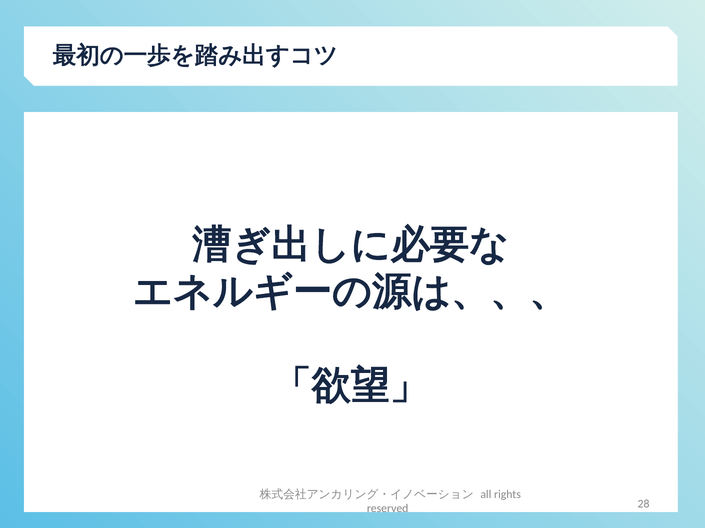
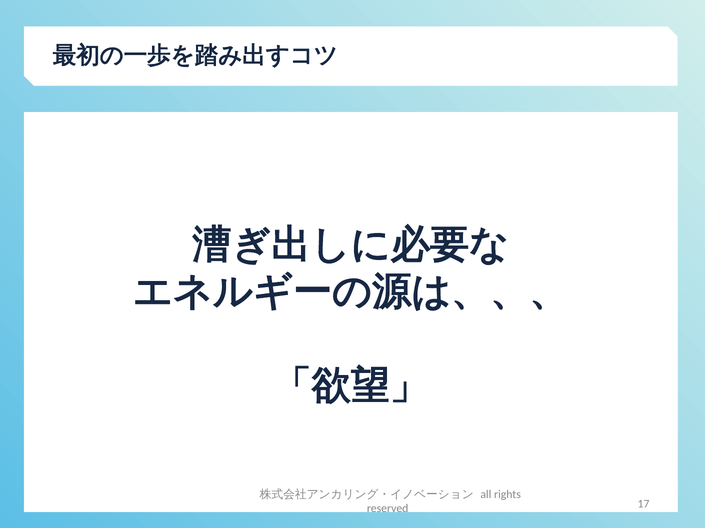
28: 28 -> 17
